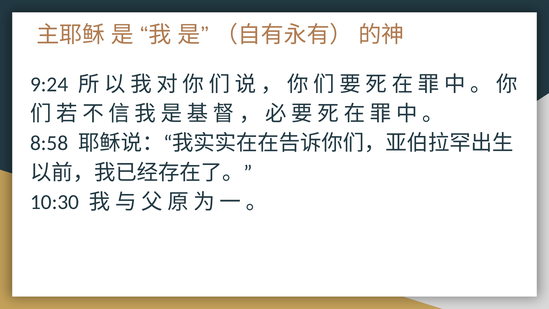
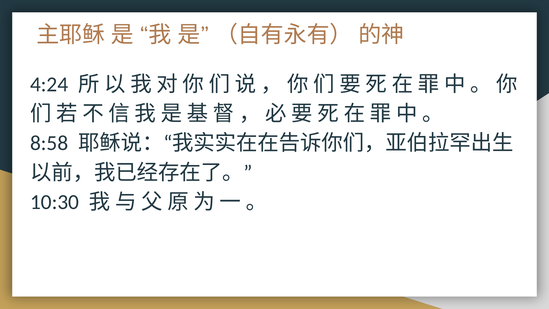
9:24: 9:24 -> 4:24
